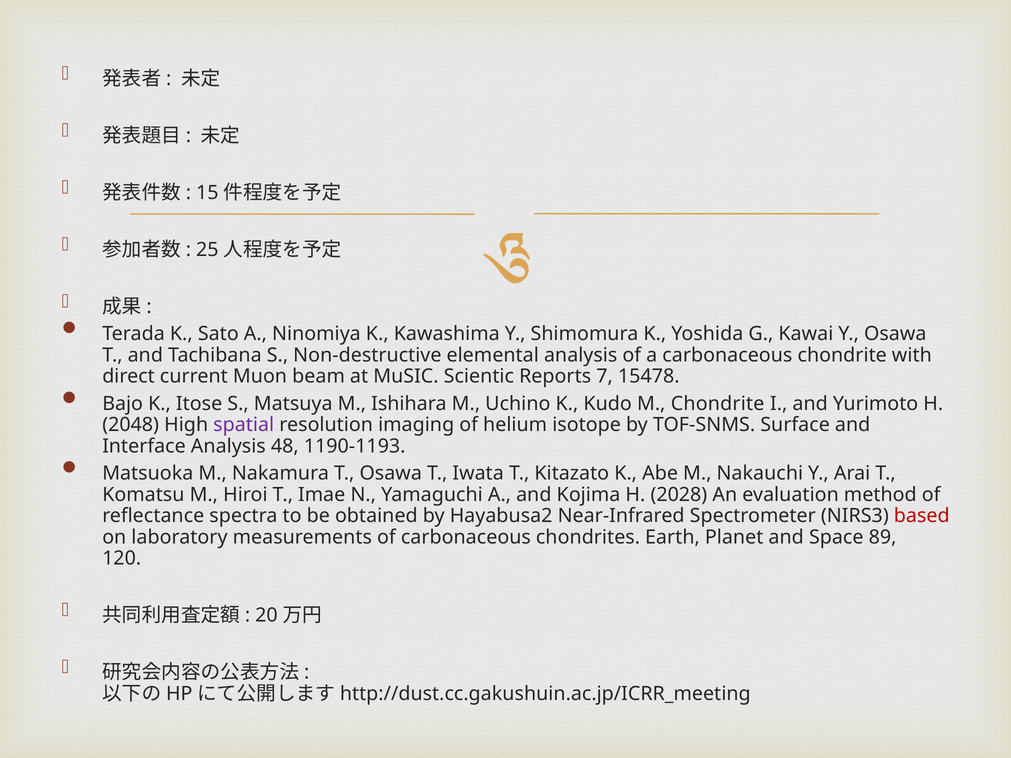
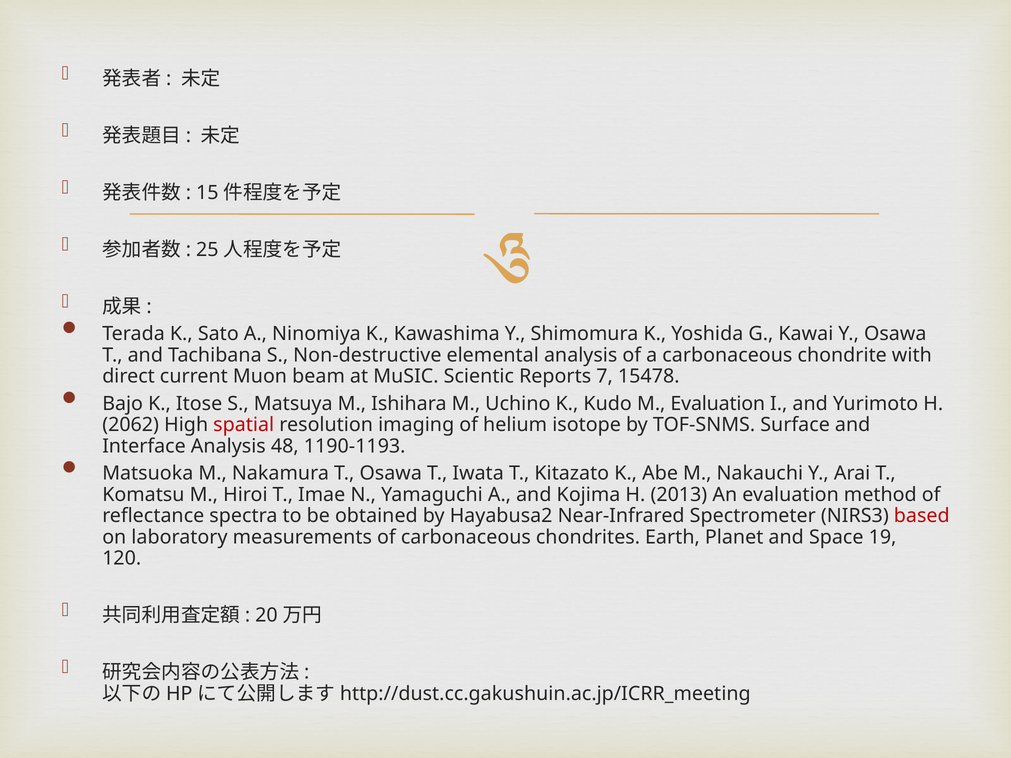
M Chondrite: Chondrite -> Evaluation
2048: 2048 -> 2062
spatial colour: purple -> red
2028: 2028 -> 2013
89: 89 -> 19
